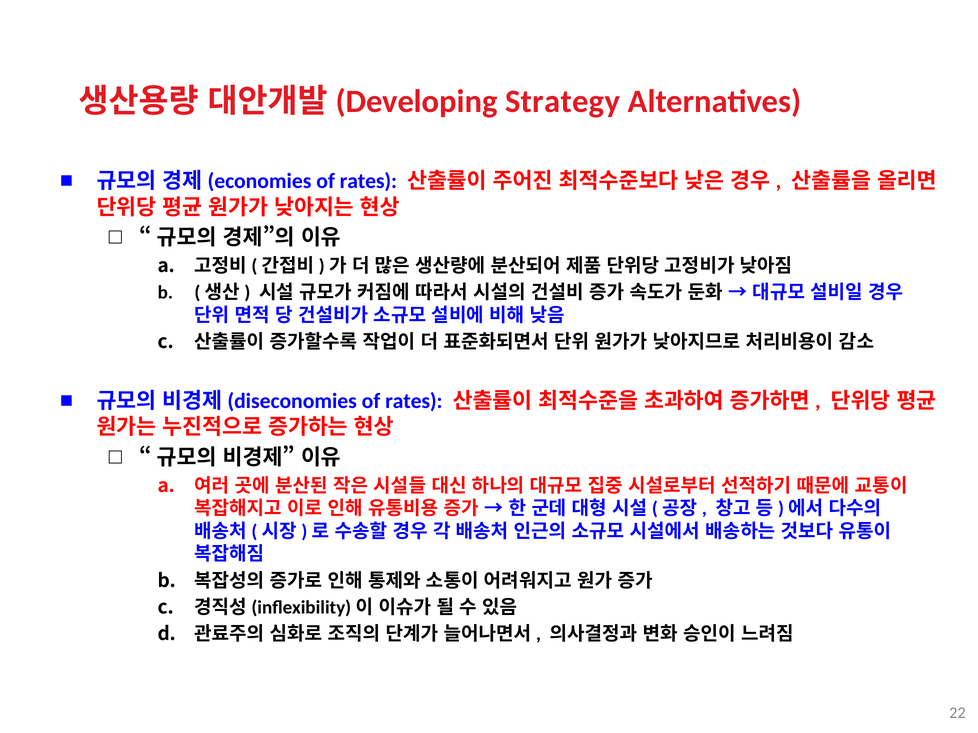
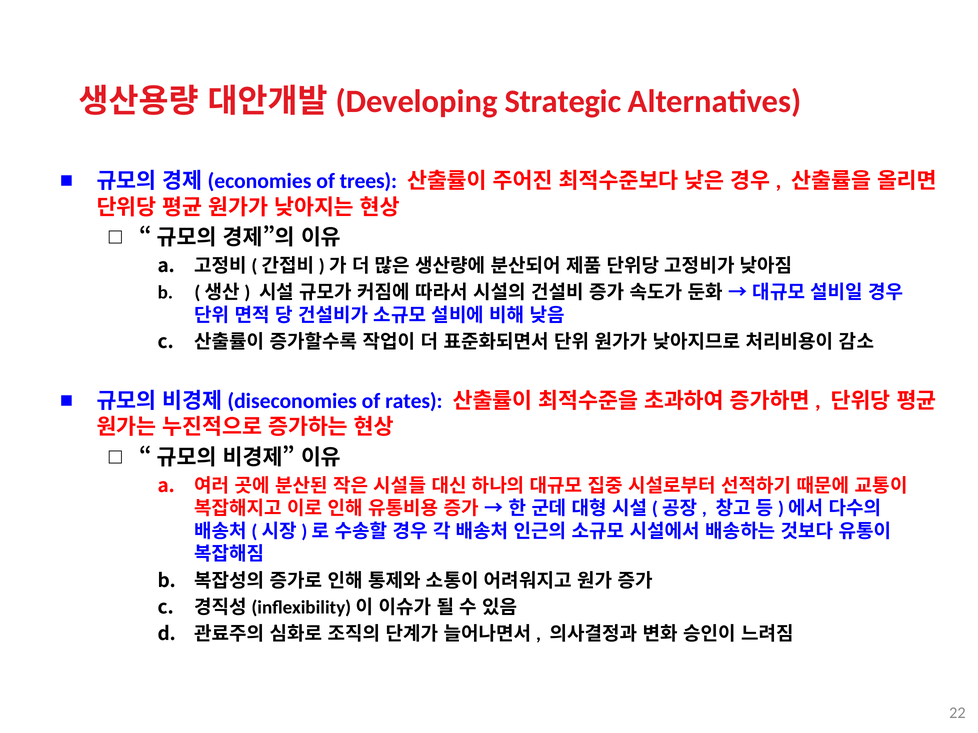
Strategy: Strategy -> Strategic
rates at (368, 181): rates -> trees
